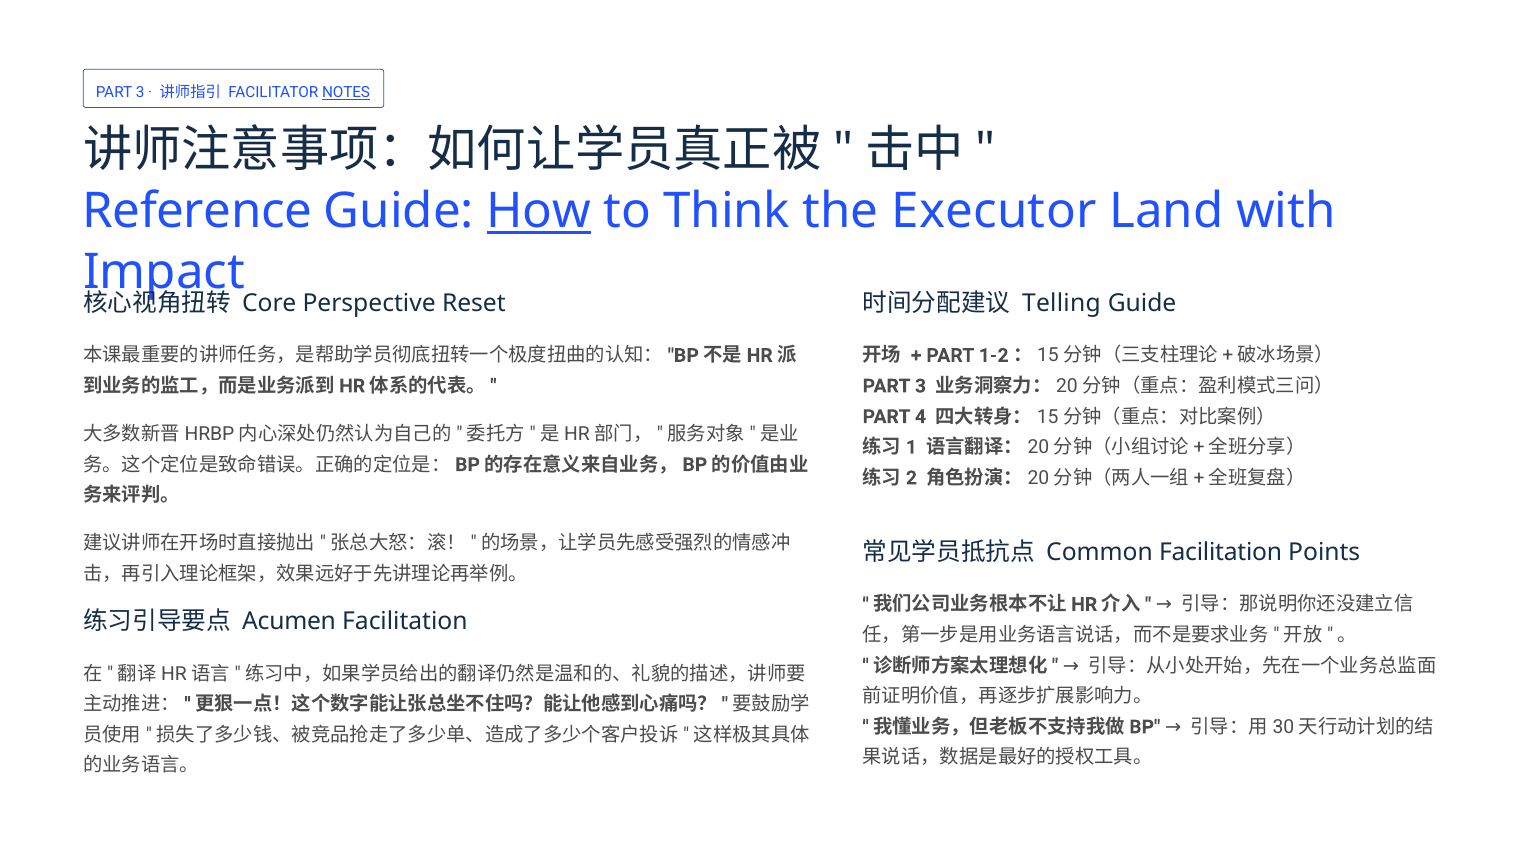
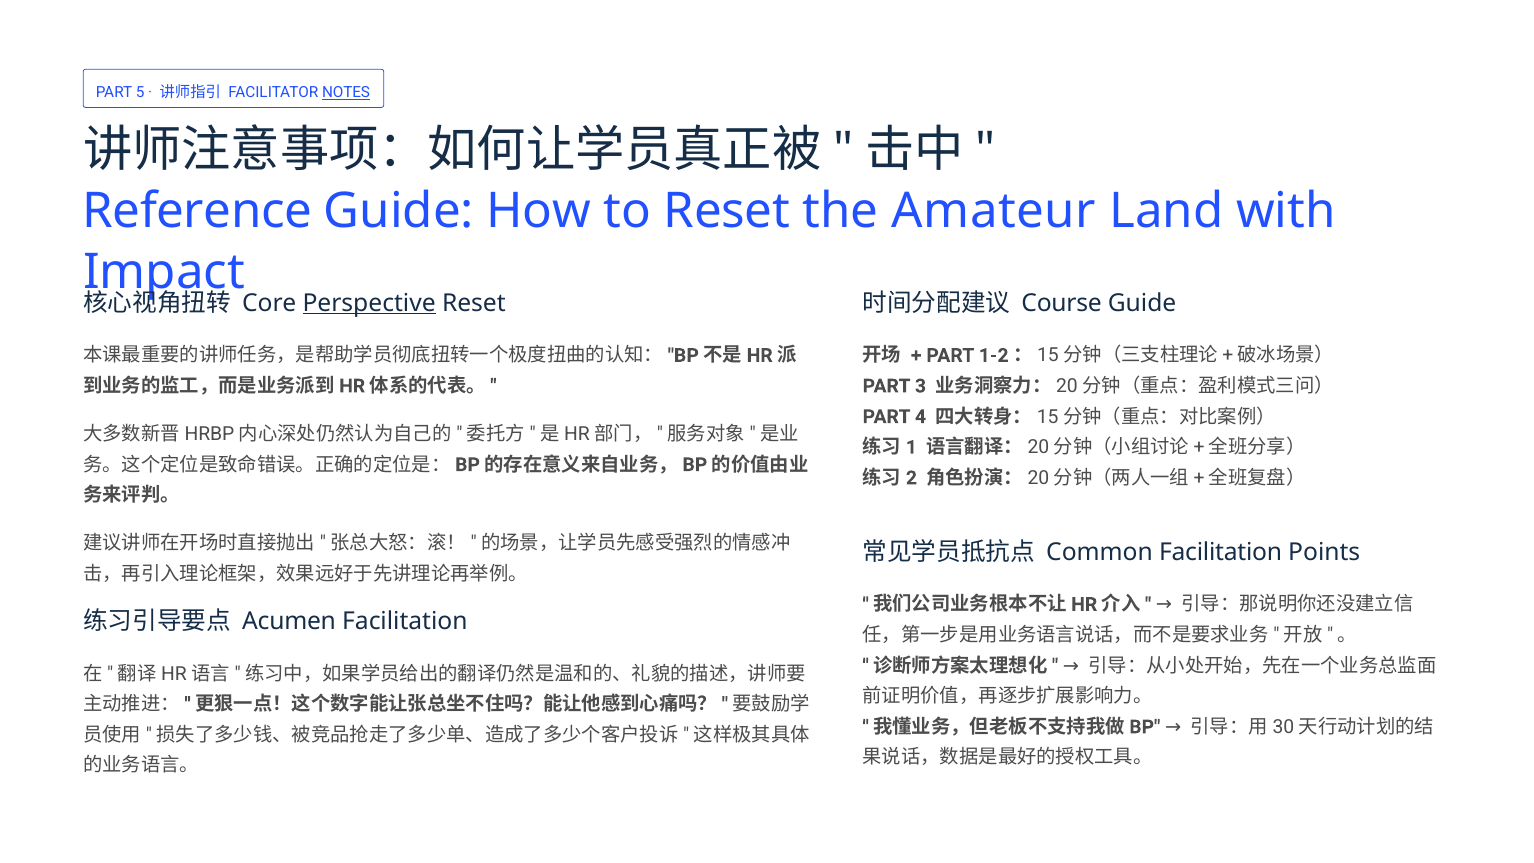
3 at (140, 93): 3 -> 5
How underline: present -> none
to Think: Think -> Reset
Executor: Executor -> Amateur
Perspective underline: none -> present
Telling: Telling -> Course
